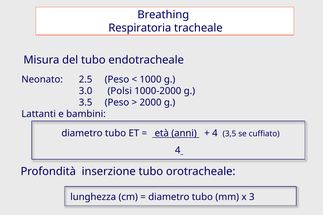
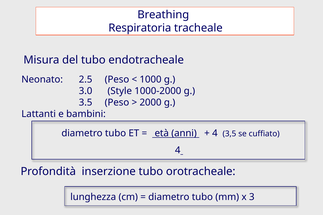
Polsi: Polsi -> Style
